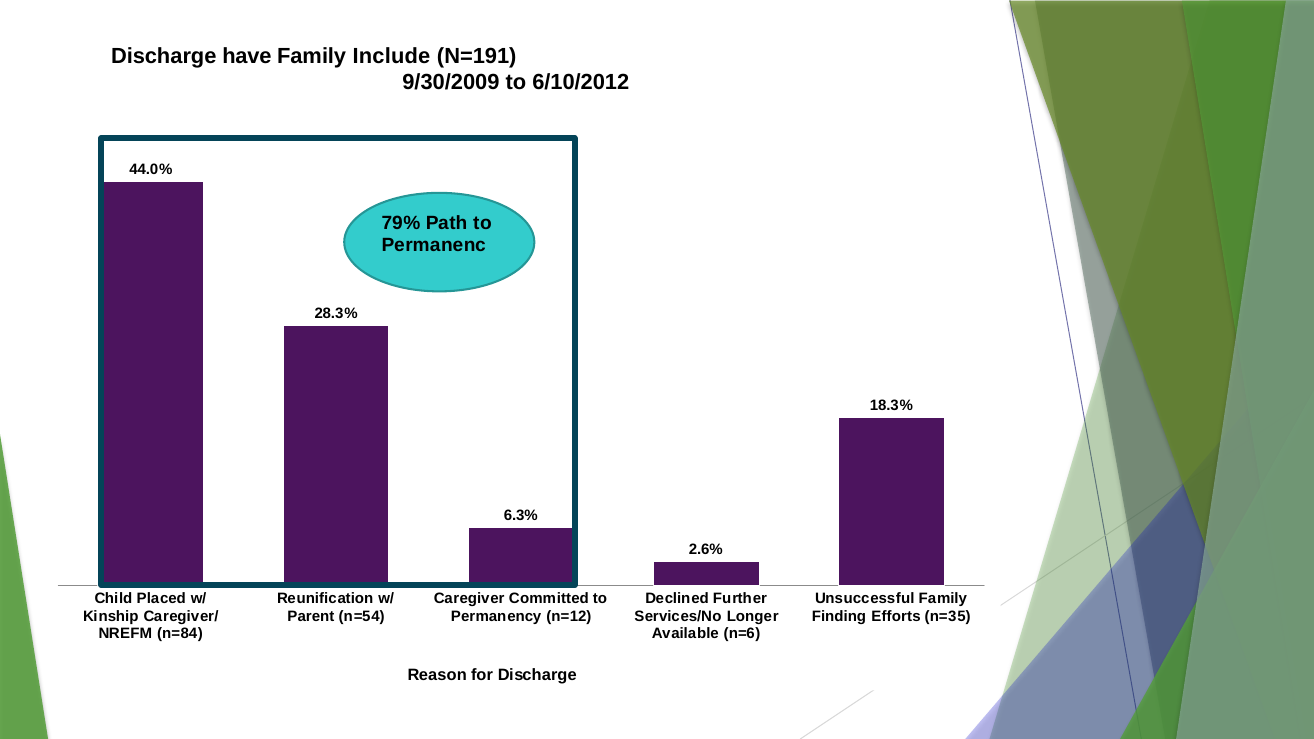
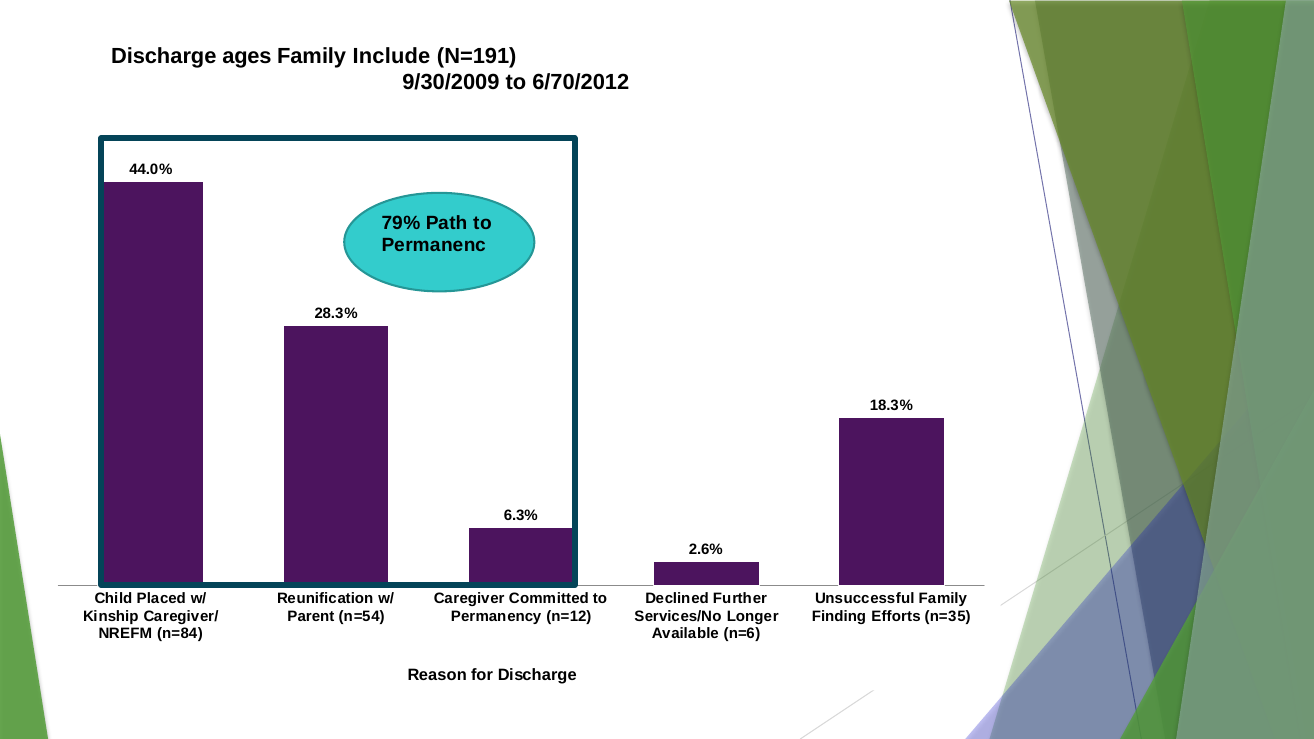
have: have -> ages
6/10/2012: 6/10/2012 -> 6/70/2012
